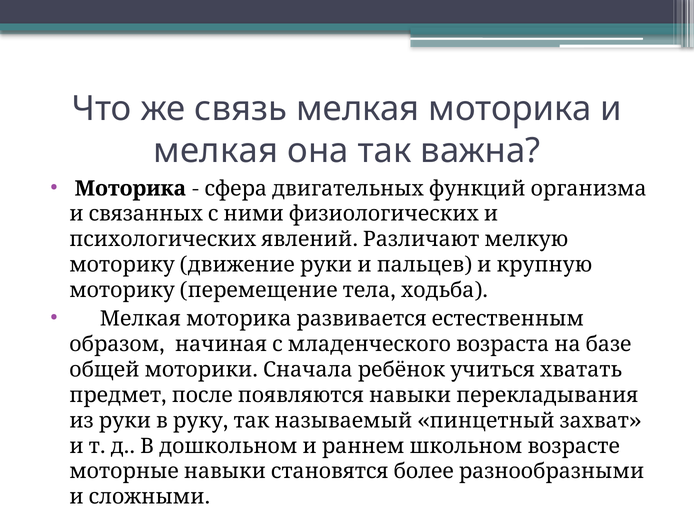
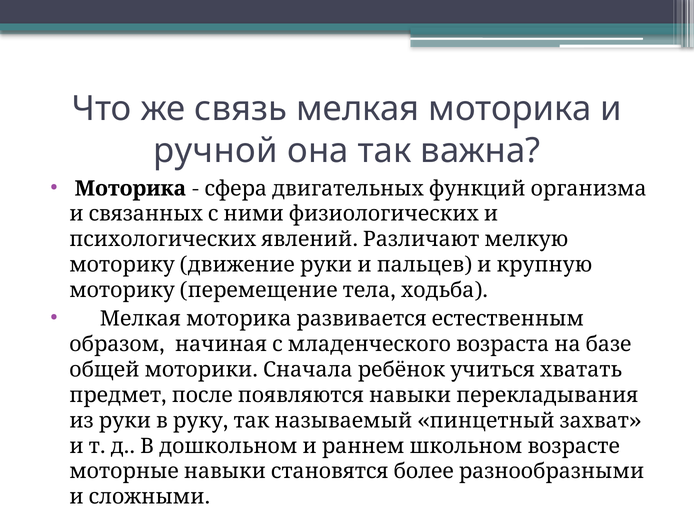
мелкая at (216, 150): мелкая -> ручной
